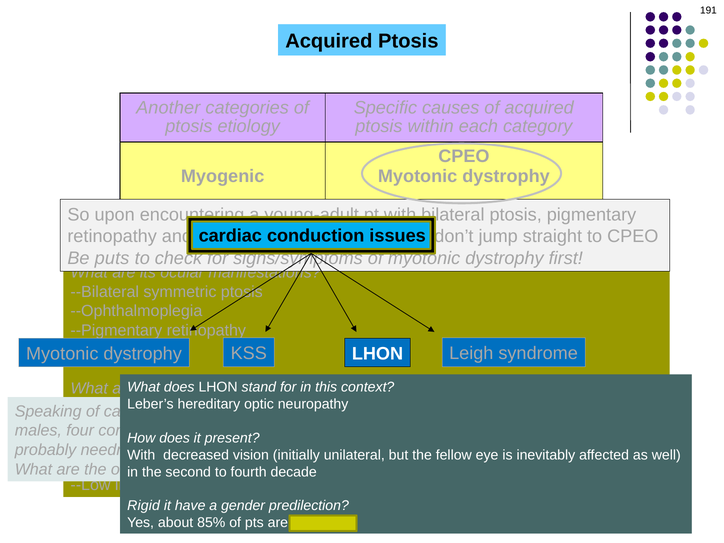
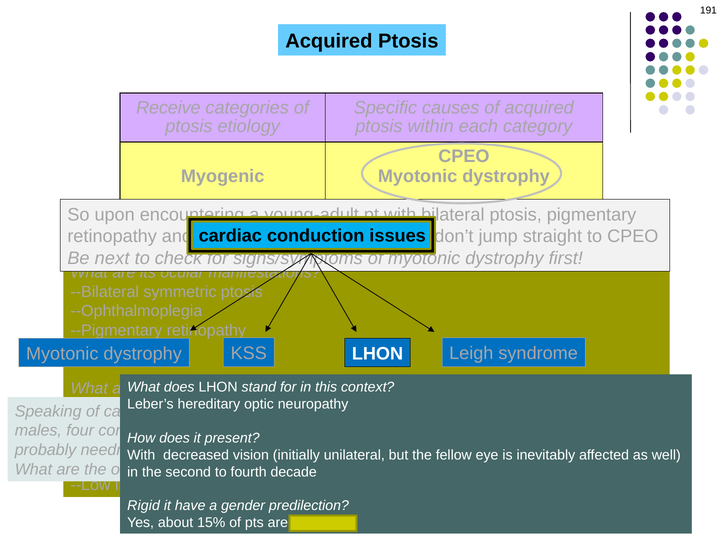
Another: Another -> Receive
puts: puts -> next
85%: 85% -> 15%
